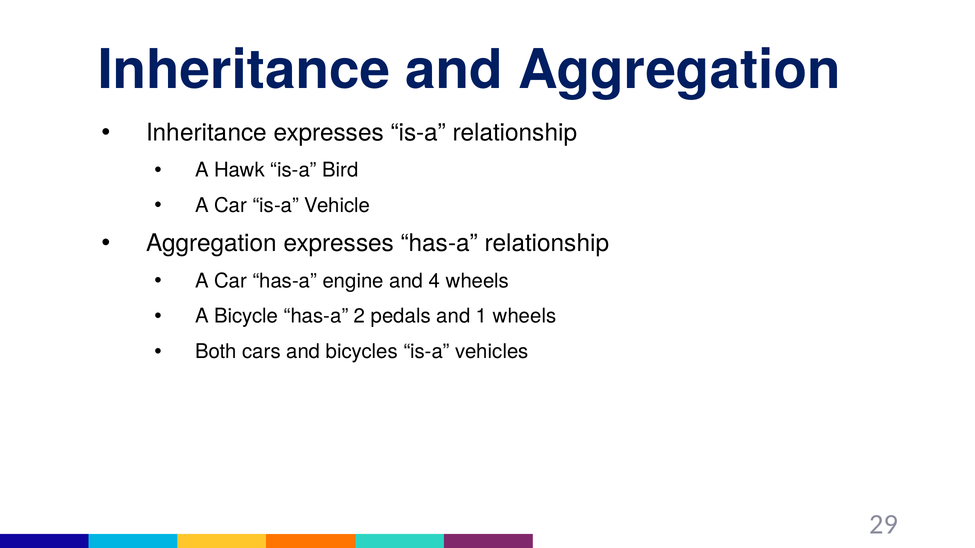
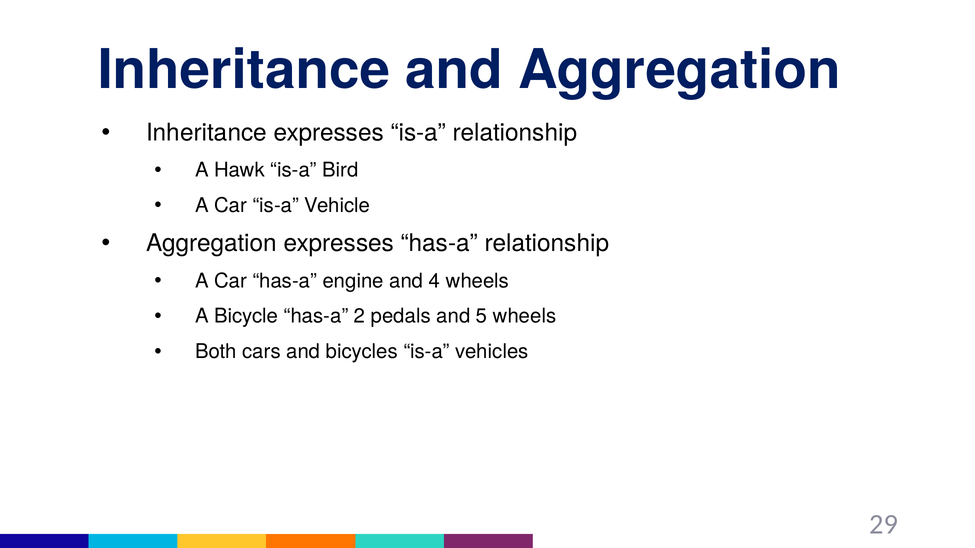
1: 1 -> 5
